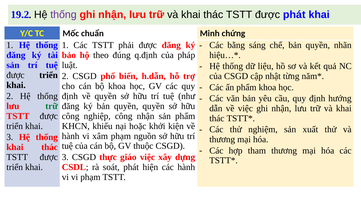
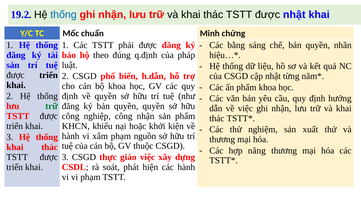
thống at (63, 15) colour: purple -> blue
được phát: phát -> nhật
tham: tham -> năng
